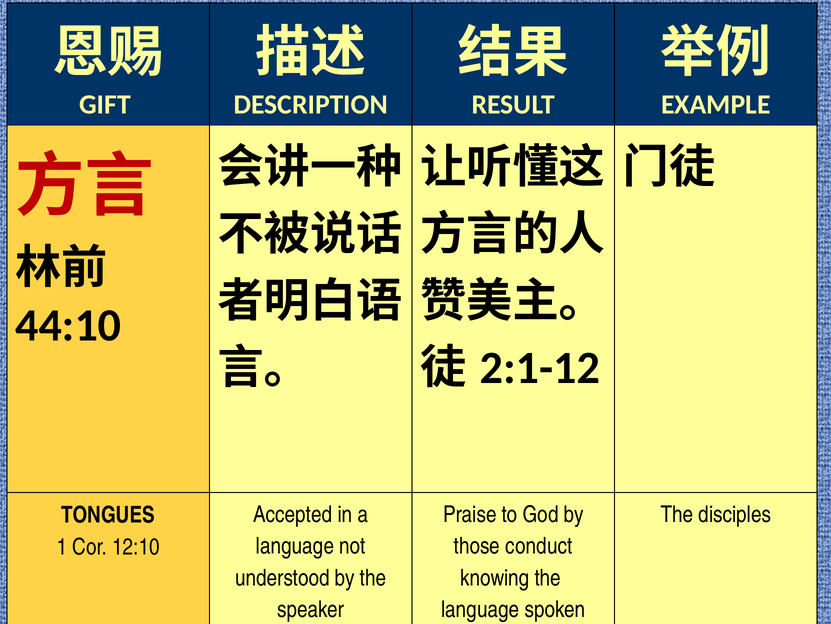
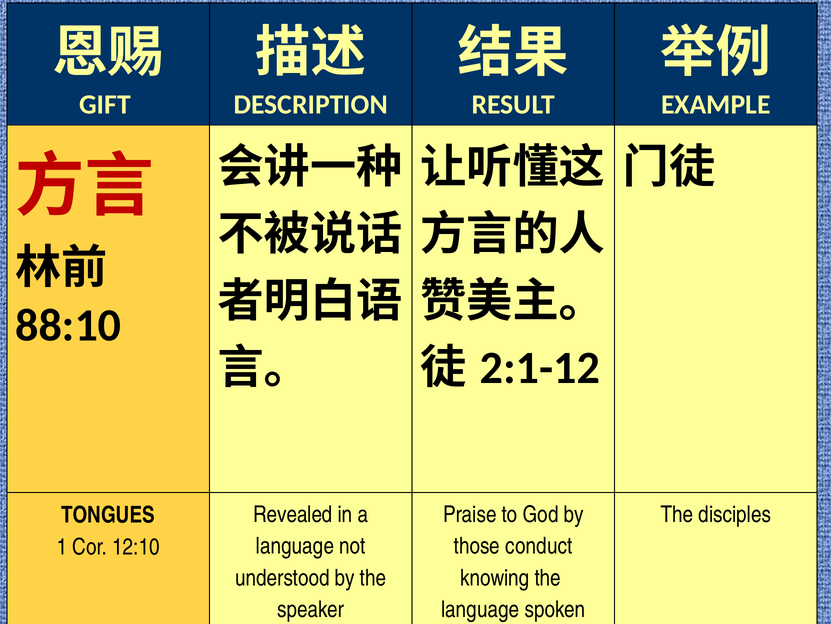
44:10: 44:10 -> 88:10
Accepted: Accepted -> Revealed
